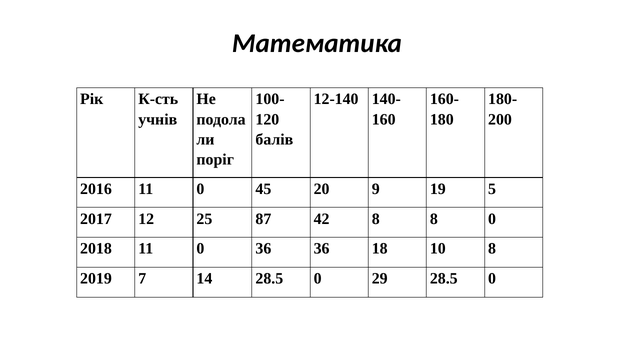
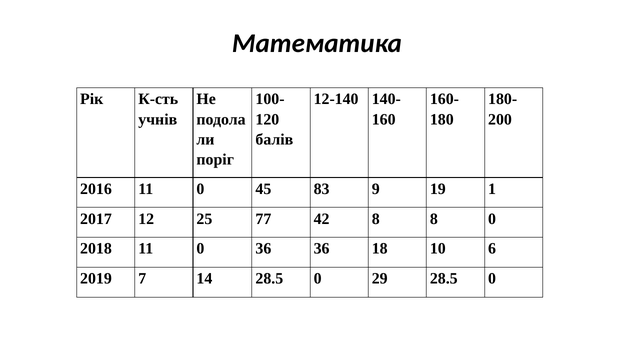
20: 20 -> 83
5: 5 -> 1
87: 87 -> 77
10 8: 8 -> 6
